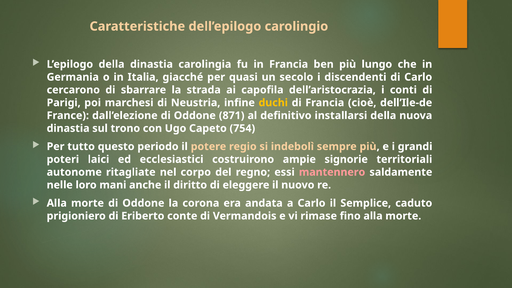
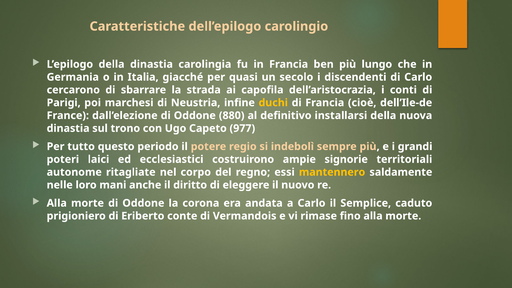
871: 871 -> 880
754: 754 -> 977
mantennero colour: pink -> yellow
